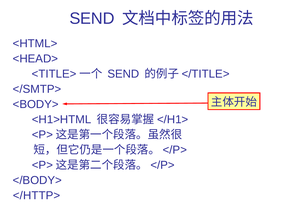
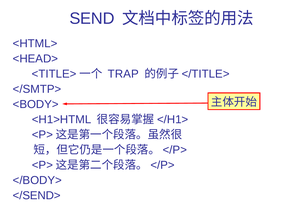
SEND at (123, 74): SEND -> TRAP
</HTTP>: </HTTP> -> </SEND>
